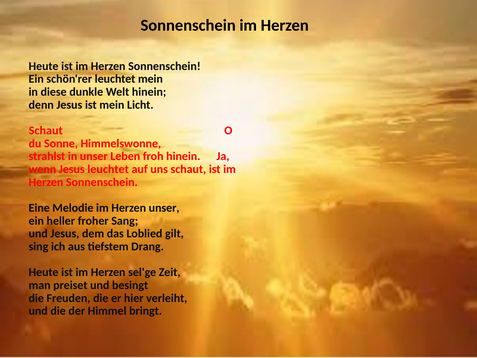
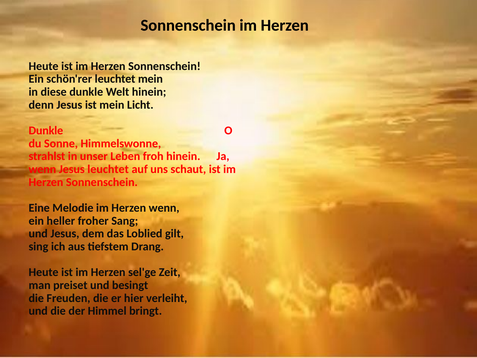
Schaut at (46, 130): Schaut -> Dunkle
Herzen unser: unser -> wenn
